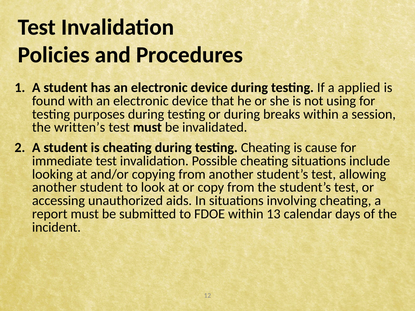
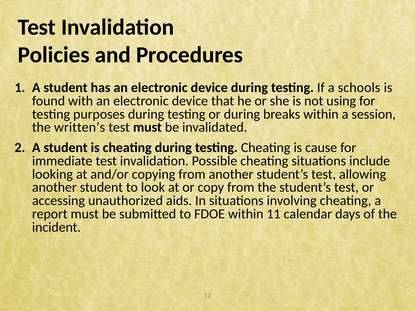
applied: applied -> schools
13: 13 -> 11
